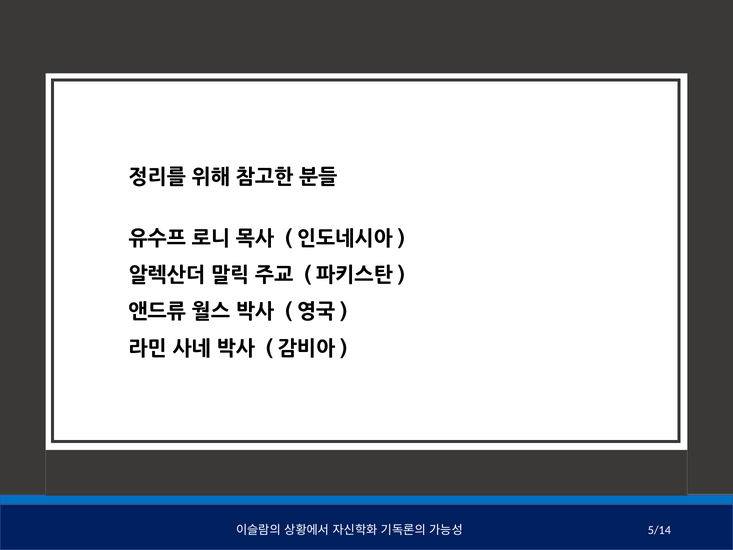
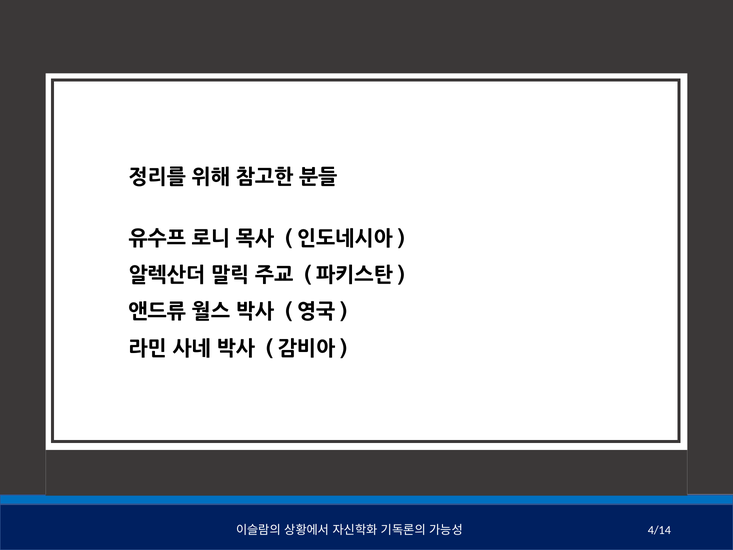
5/14: 5/14 -> 4/14
